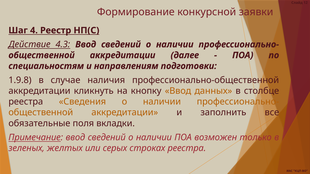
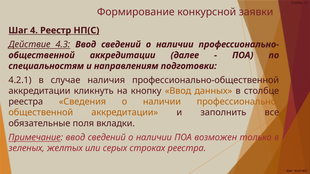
1.9.8: 1.9.8 -> 4.2.1
